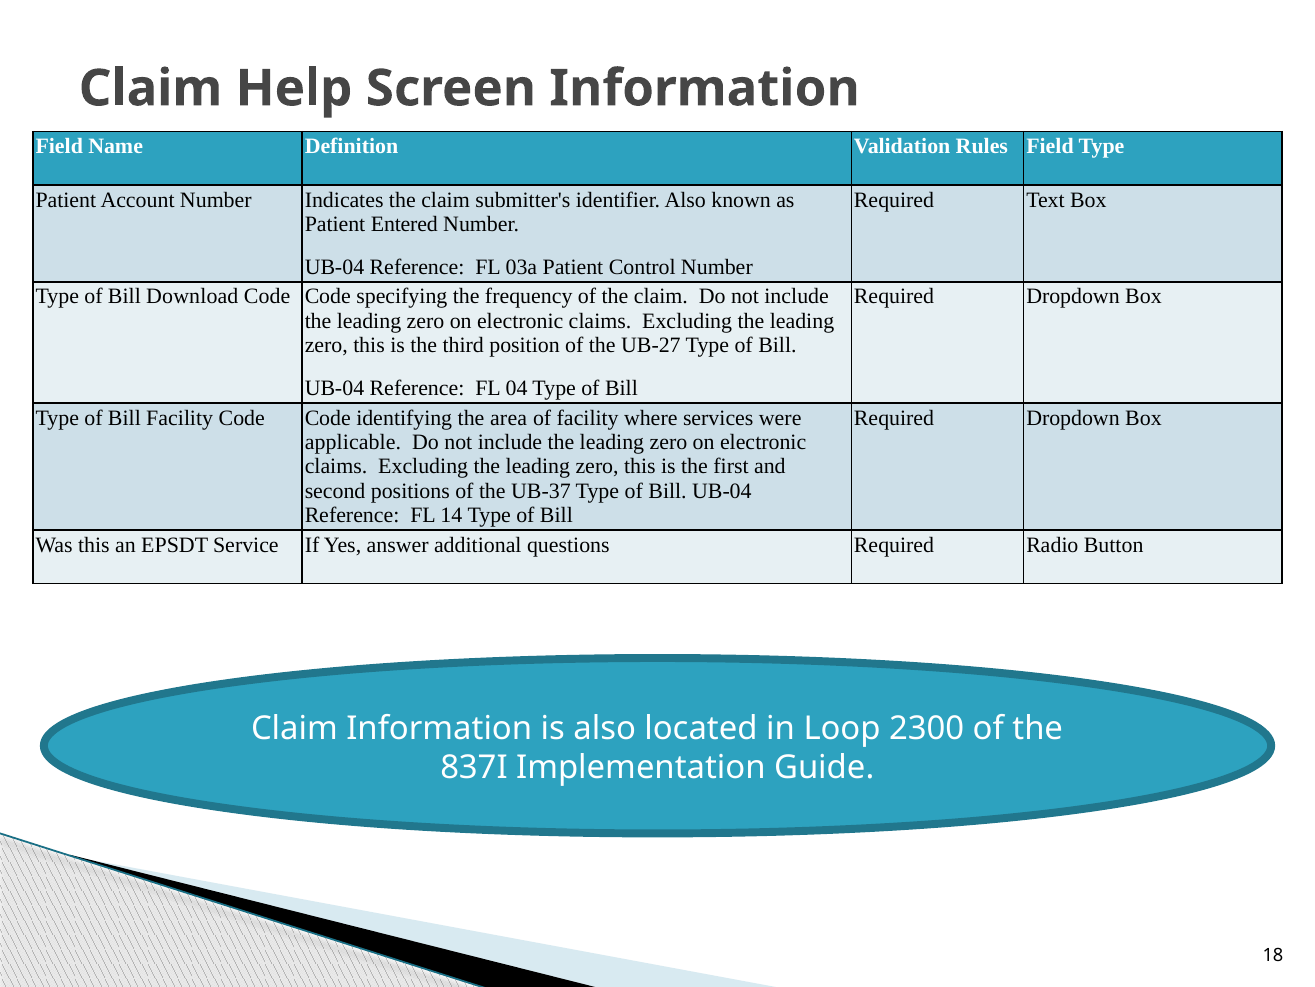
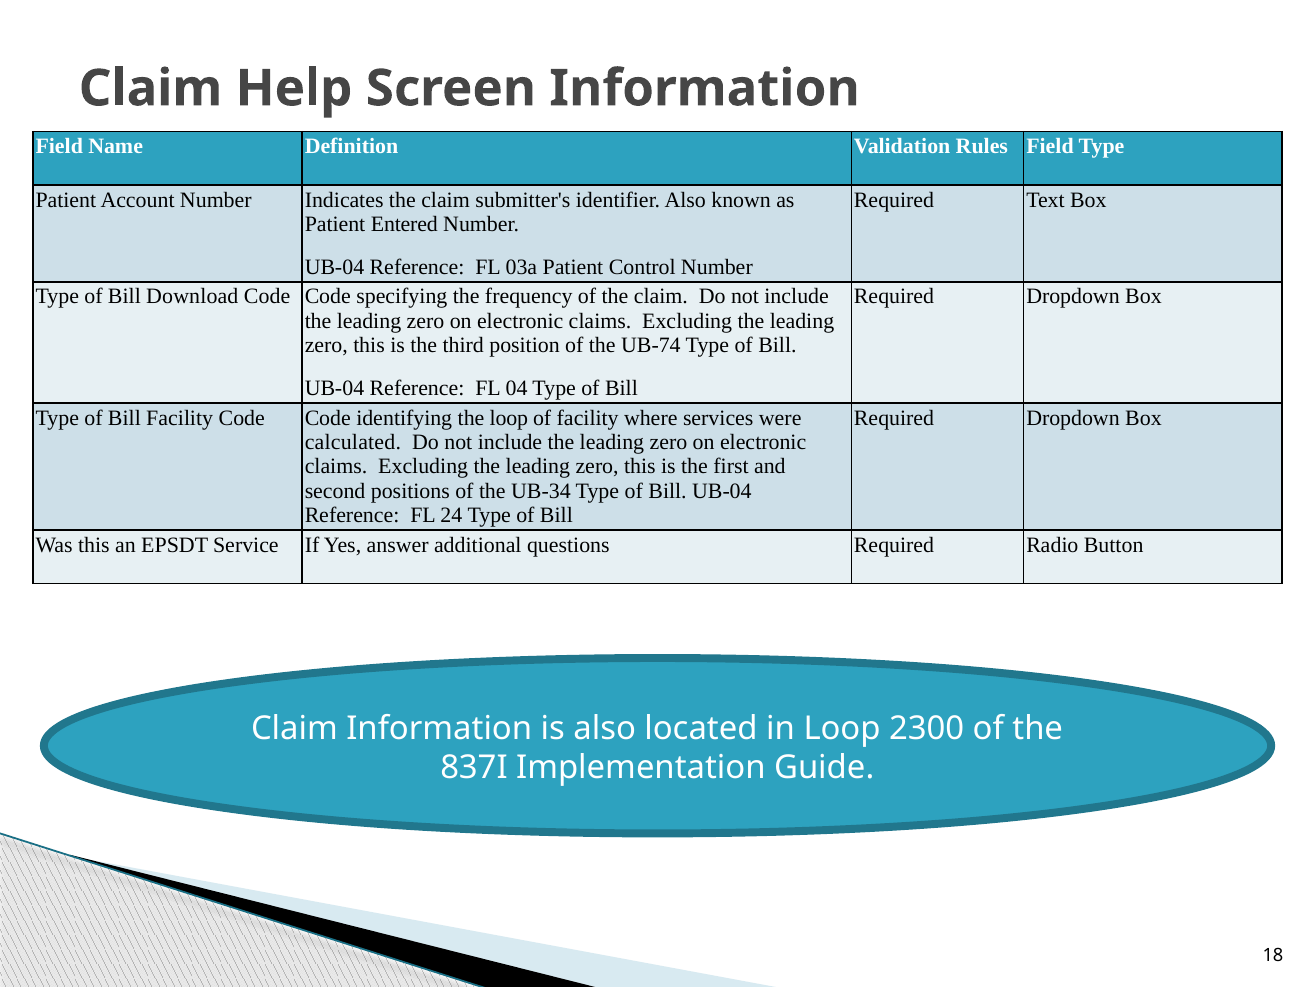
UB-27: UB-27 -> UB-74
the area: area -> loop
applicable: applicable -> calculated
UB-37: UB-37 -> UB-34
14: 14 -> 24
